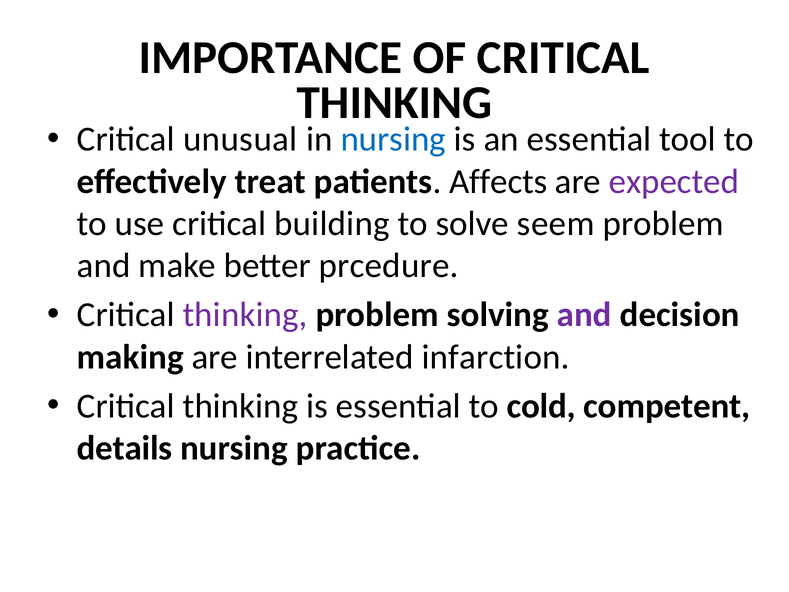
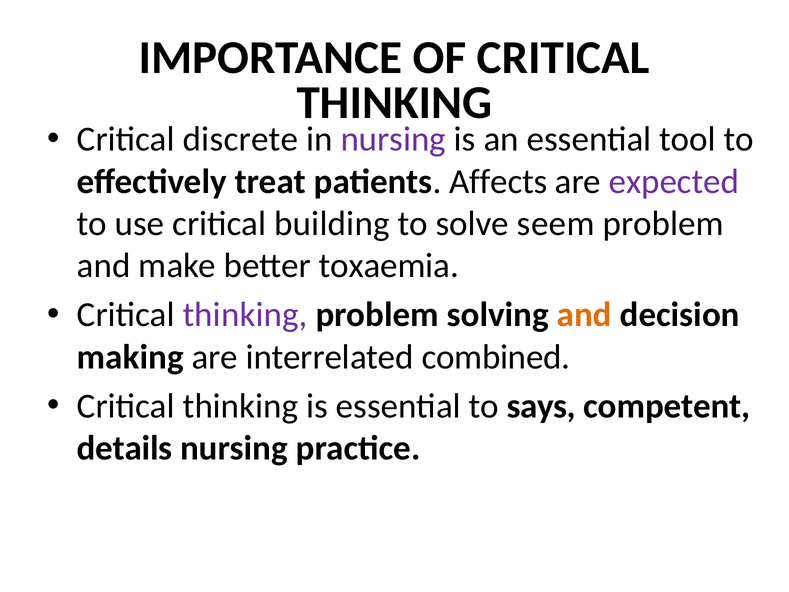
unusual: unusual -> discrete
nursing at (393, 139) colour: blue -> purple
prcedure: prcedure -> toxaemia
and at (584, 315) colour: purple -> orange
infarction: infarction -> combined
cold: cold -> says
